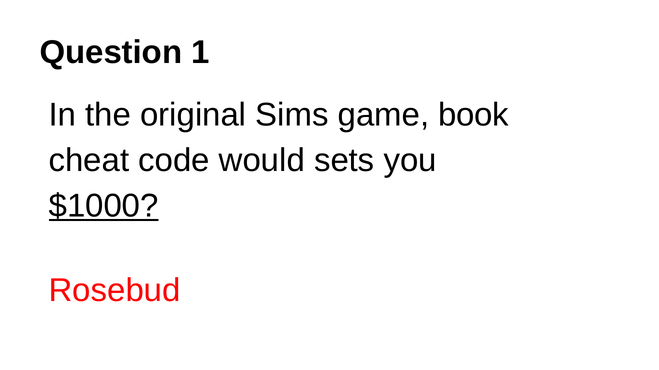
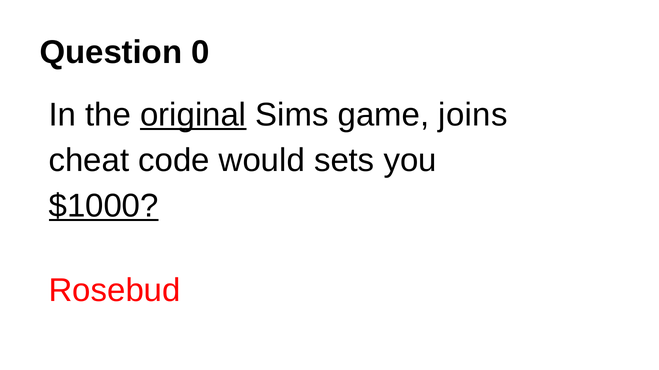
1: 1 -> 0
original underline: none -> present
book: book -> joins
